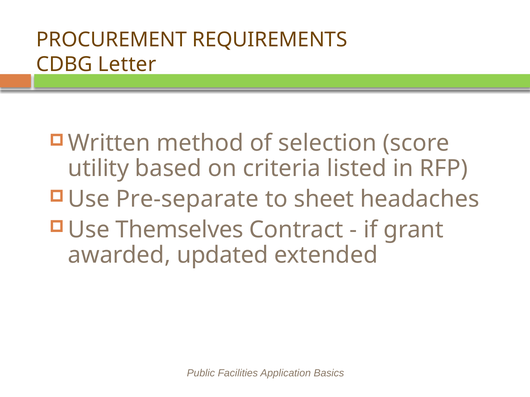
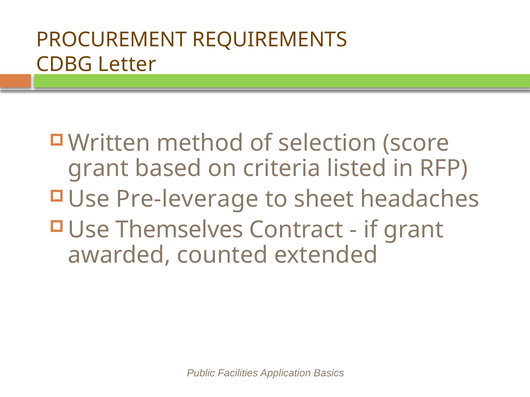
utility at (98, 169): utility -> grant
Pre-separate: Pre-separate -> Pre-leverage
updated: updated -> counted
